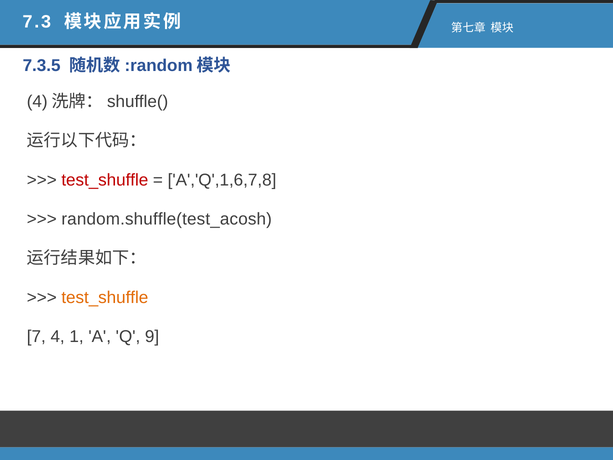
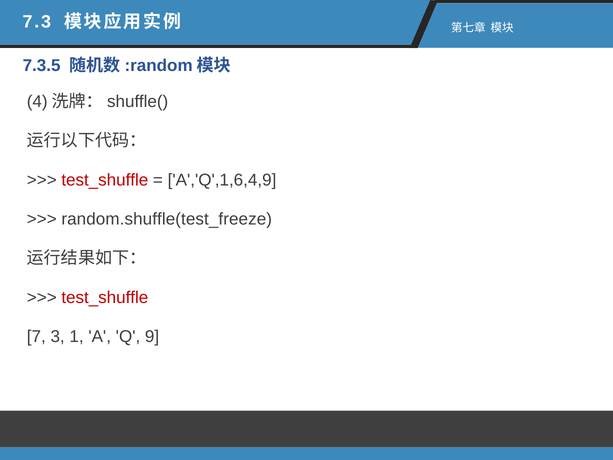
A','Q',1,6,7,8: A','Q',1,6,7,8 -> A','Q',1,6,4,9
random.shuffle(test_acosh: random.shuffle(test_acosh -> random.shuffle(test_freeze
test_shuffle at (105, 297) colour: orange -> red
4: 4 -> 3
